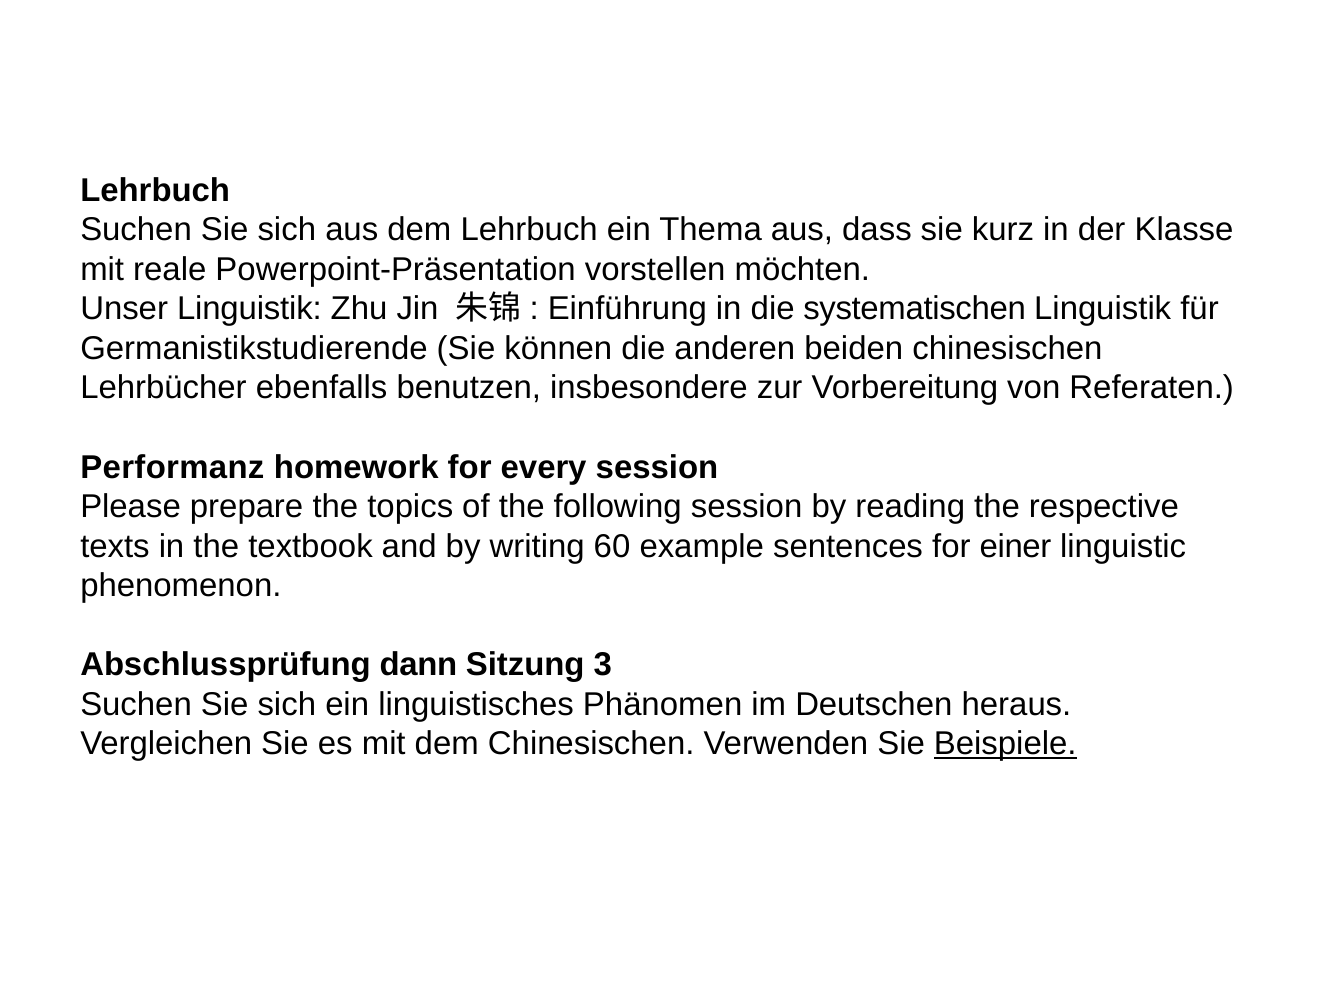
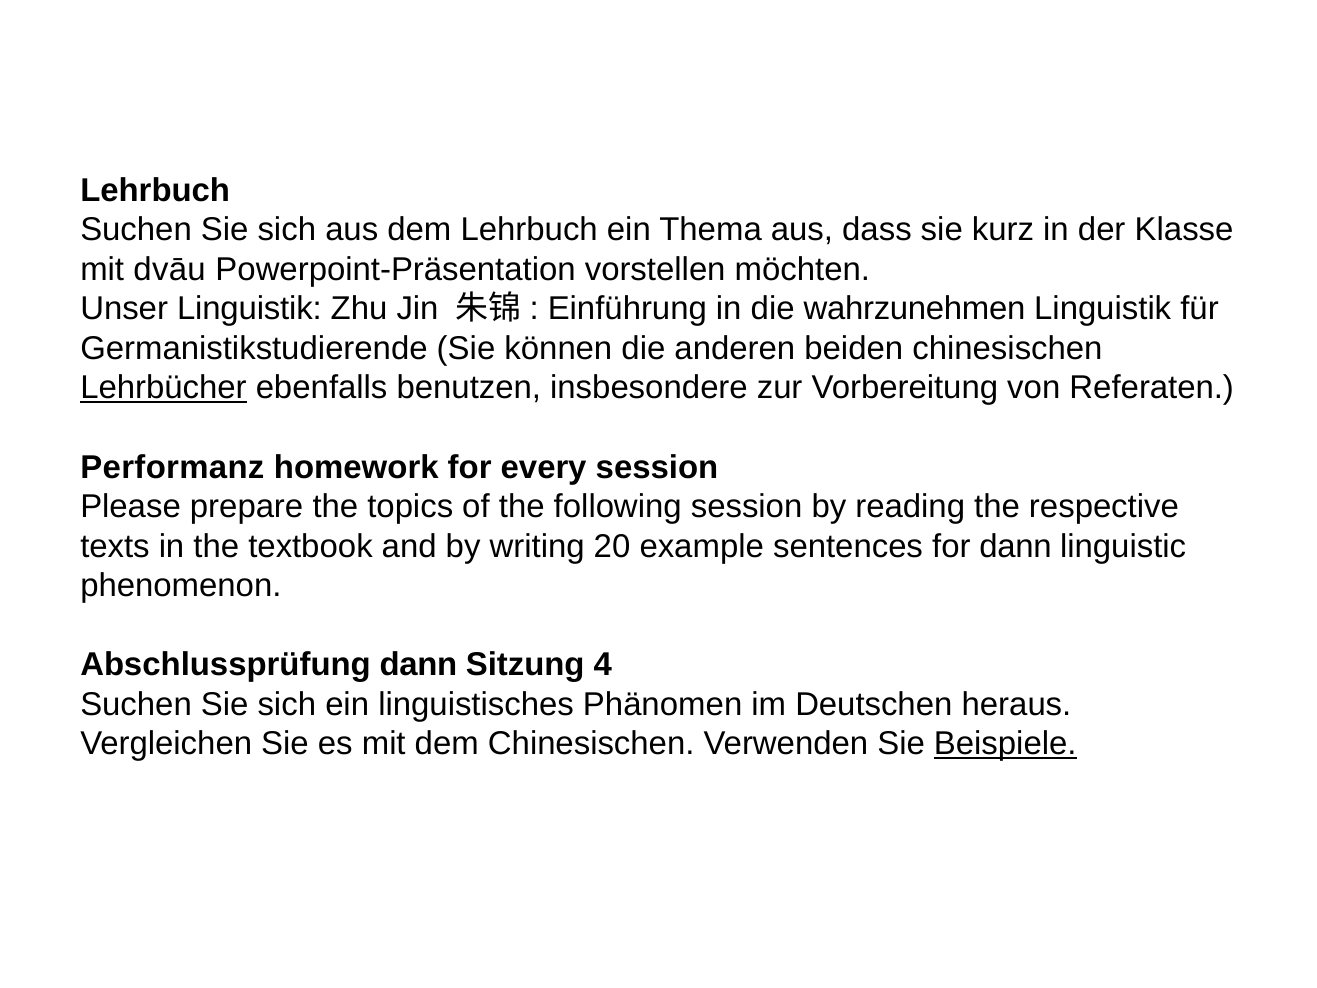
reale: reale -> dvāu
systematischen: systematischen -> wahrzunehmen
Lehrbücher underline: none -> present
60: 60 -> 20
for einer: einer -> dann
3: 3 -> 4
